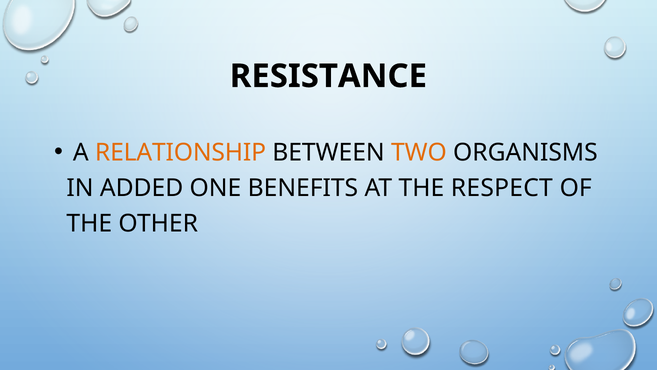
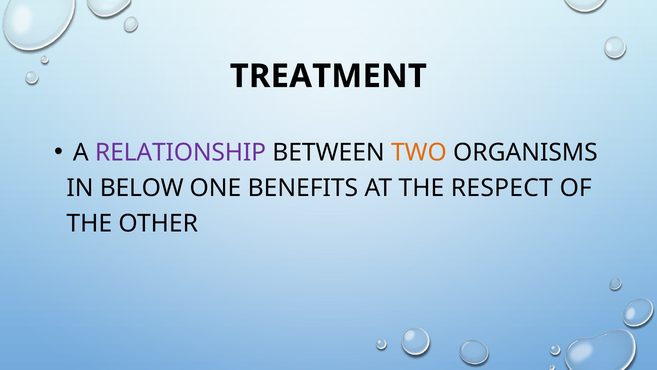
RESISTANCE: RESISTANCE -> TREATMENT
RELATIONSHIP colour: orange -> purple
ADDED: ADDED -> BELOW
